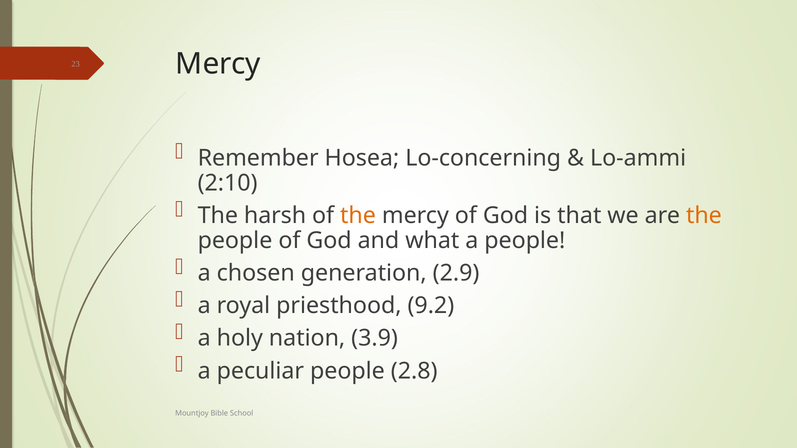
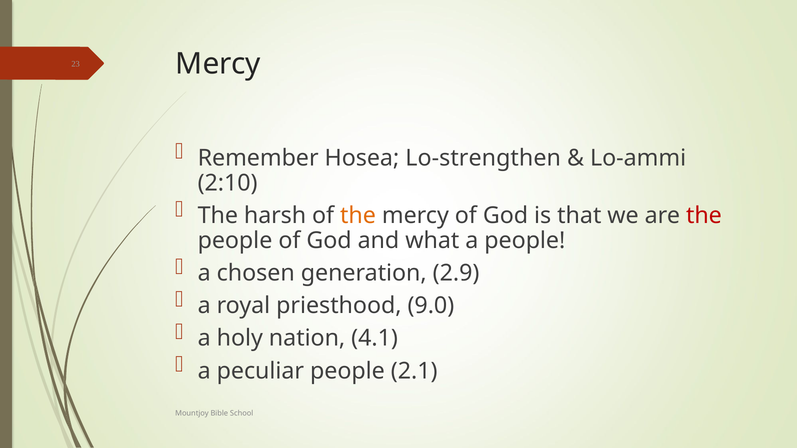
Lo-concerning: Lo-concerning -> Lo-strengthen
the at (704, 216) colour: orange -> red
9.2: 9.2 -> 9.0
3.9: 3.9 -> 4.1
2.8: 2.8 -> 2.1
